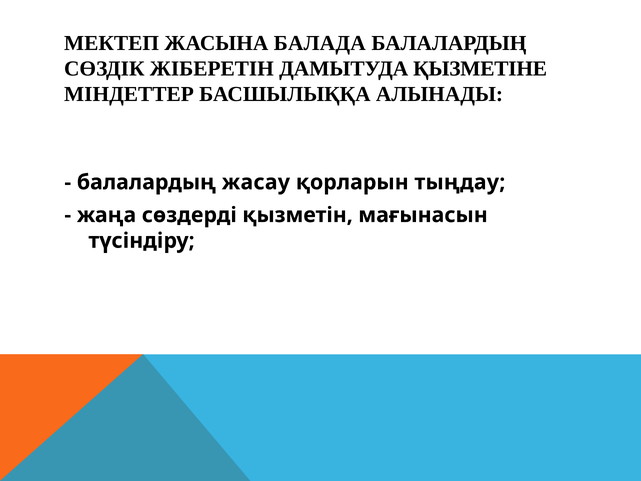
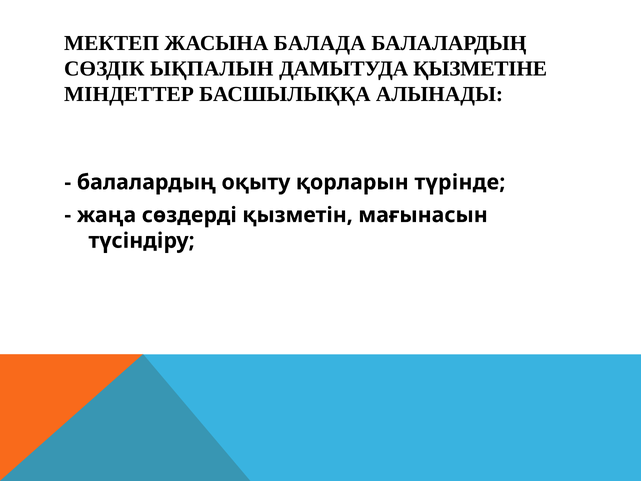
ЖІБЕРЕТІН: ЖІБЕРЕТІН -> ЫҚПАЛЫН
жасау: жасау -> оқыту
тыңдау: тыңдау -> түрінде
